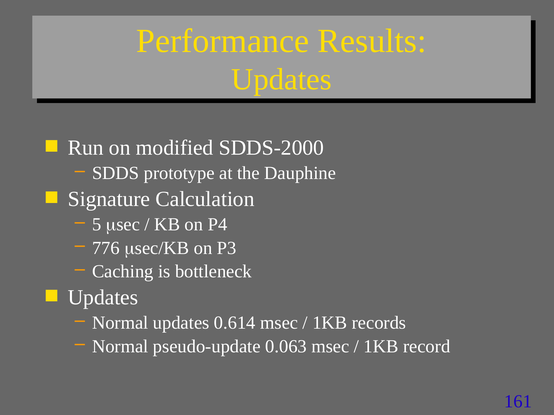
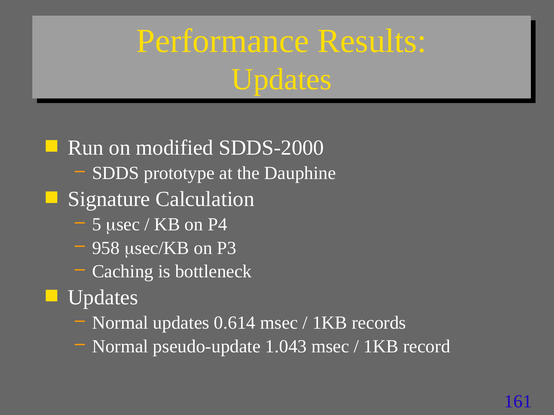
776: 776 -> 958
0.063: 0.063 -> 1.043
